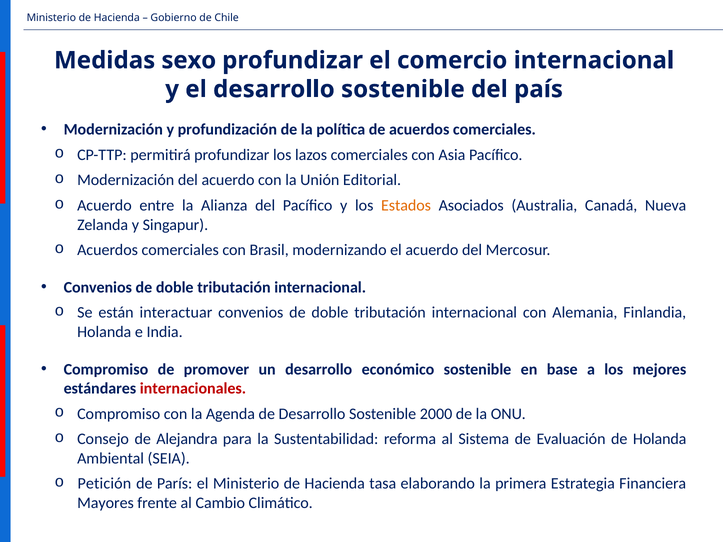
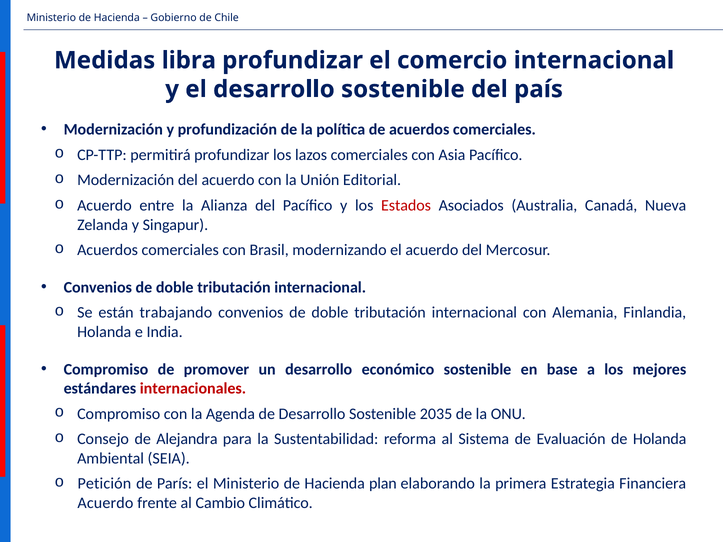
sexo: sexo -> libra
Estados colour: orange -> red
interactuar: interactuar -> trabajando
2000: 2000 -> 2035
tasa: tasa -> plan
Mayores at (106, 503): Mayores -> Acuerdo
